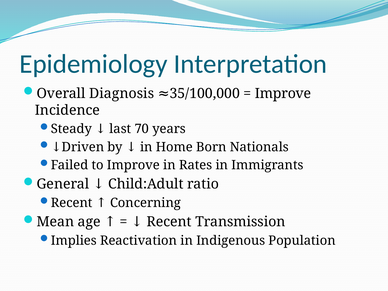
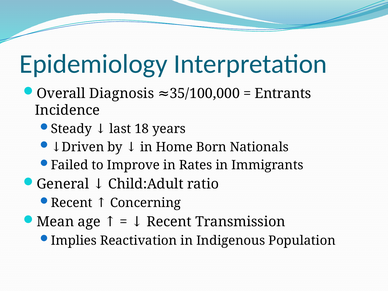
Improve at (283, 93): Improve -> Entrants
70: 70 -> 18
